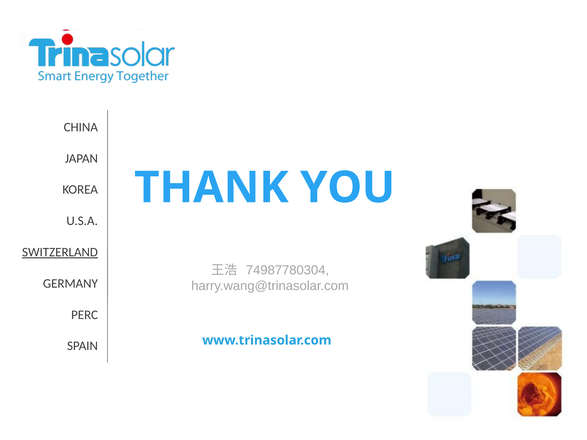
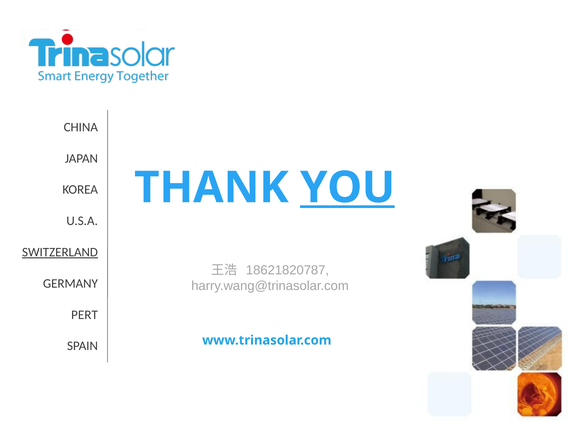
YOU underline: none -> present
74987780304: 74987780304 -> 18621820787
PERC: PERC -> PERT
